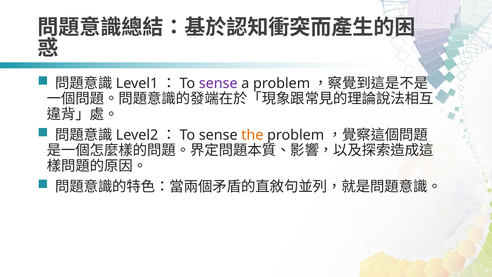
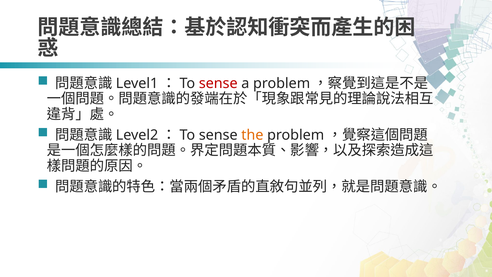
sense at (218, 83) colour: purple -> red
